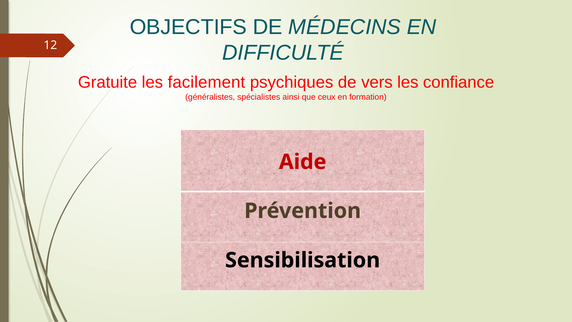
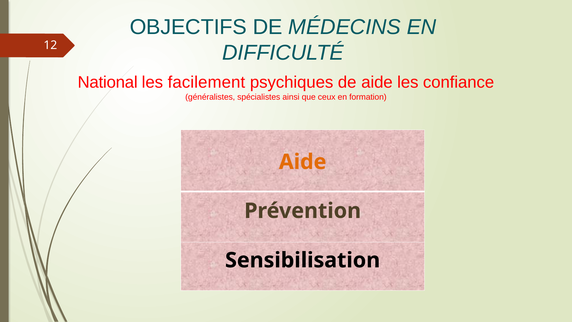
Gratuite: Gratuite -> National
de vers: vers -> aide
Aide at (303, 162) colour: red -> orange
